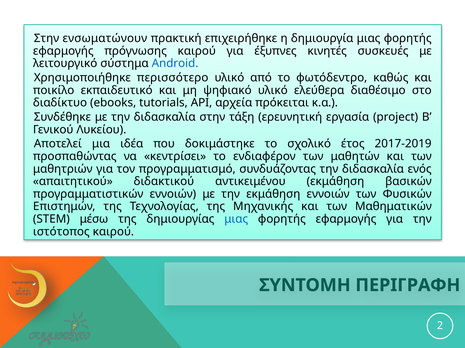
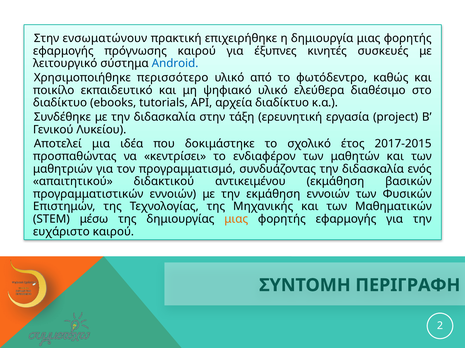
αρχεία πρόκειται: πρόκειται -> διαδίκτυο
2017-2019: 2017-2019 -> 2017-2015
μιας at (236, 219) colour: blue -> orange
ιστότοπος: ιστότοπος -> ευχάριστο
